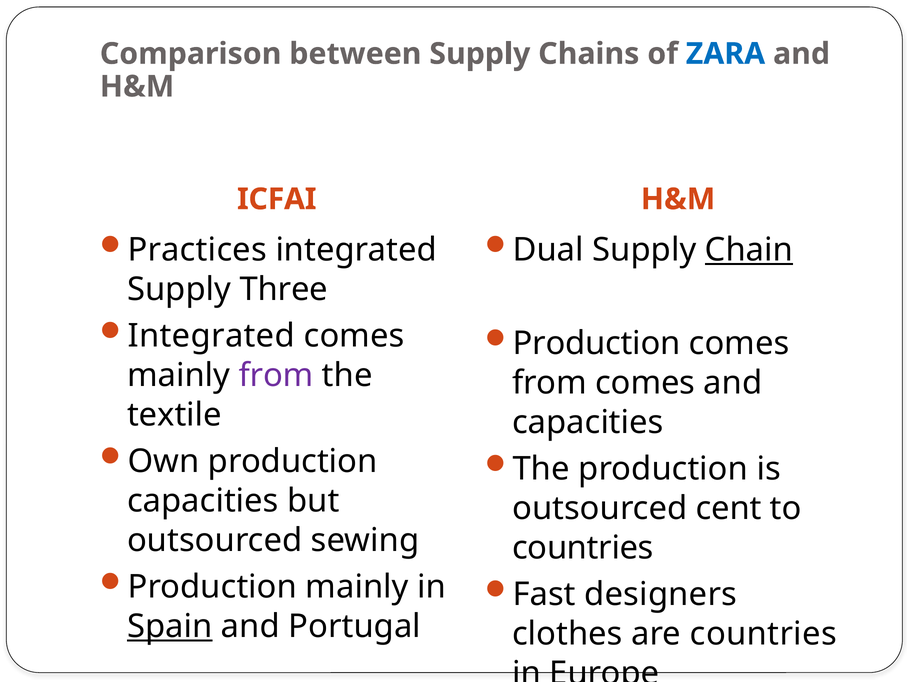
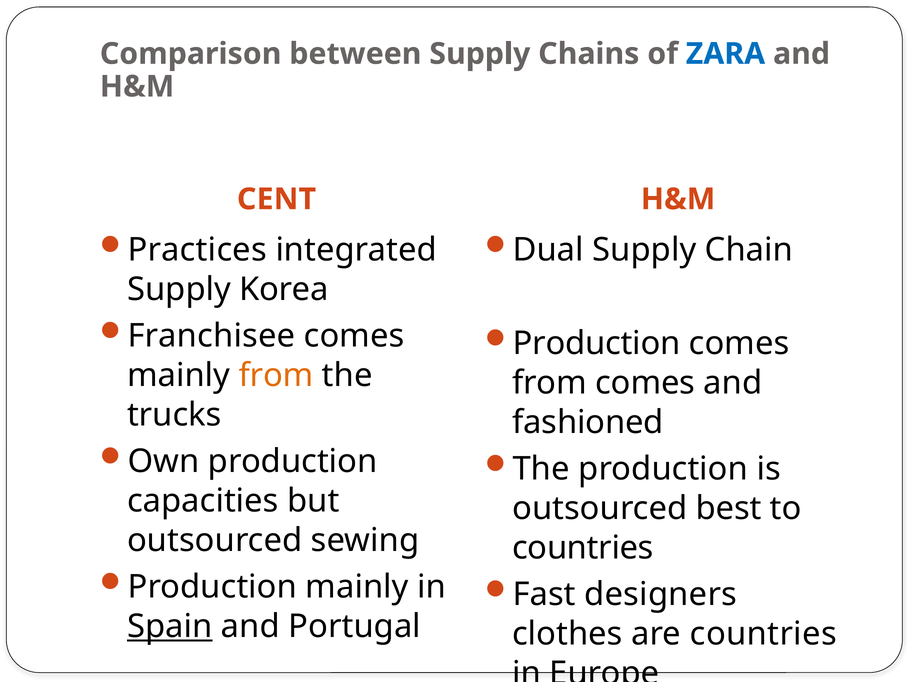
ICFAI: ICFAI -> CENT
Chain underline: present -> none
Three: Three -> Korea
Integrated at (211, 336): Integrated -> Franchisee
from at (276, 375) colour: purple -> orange
textile: textile -> trucks
capacities at (588, 422): capacities -> fashioned
cent: cent -> best
